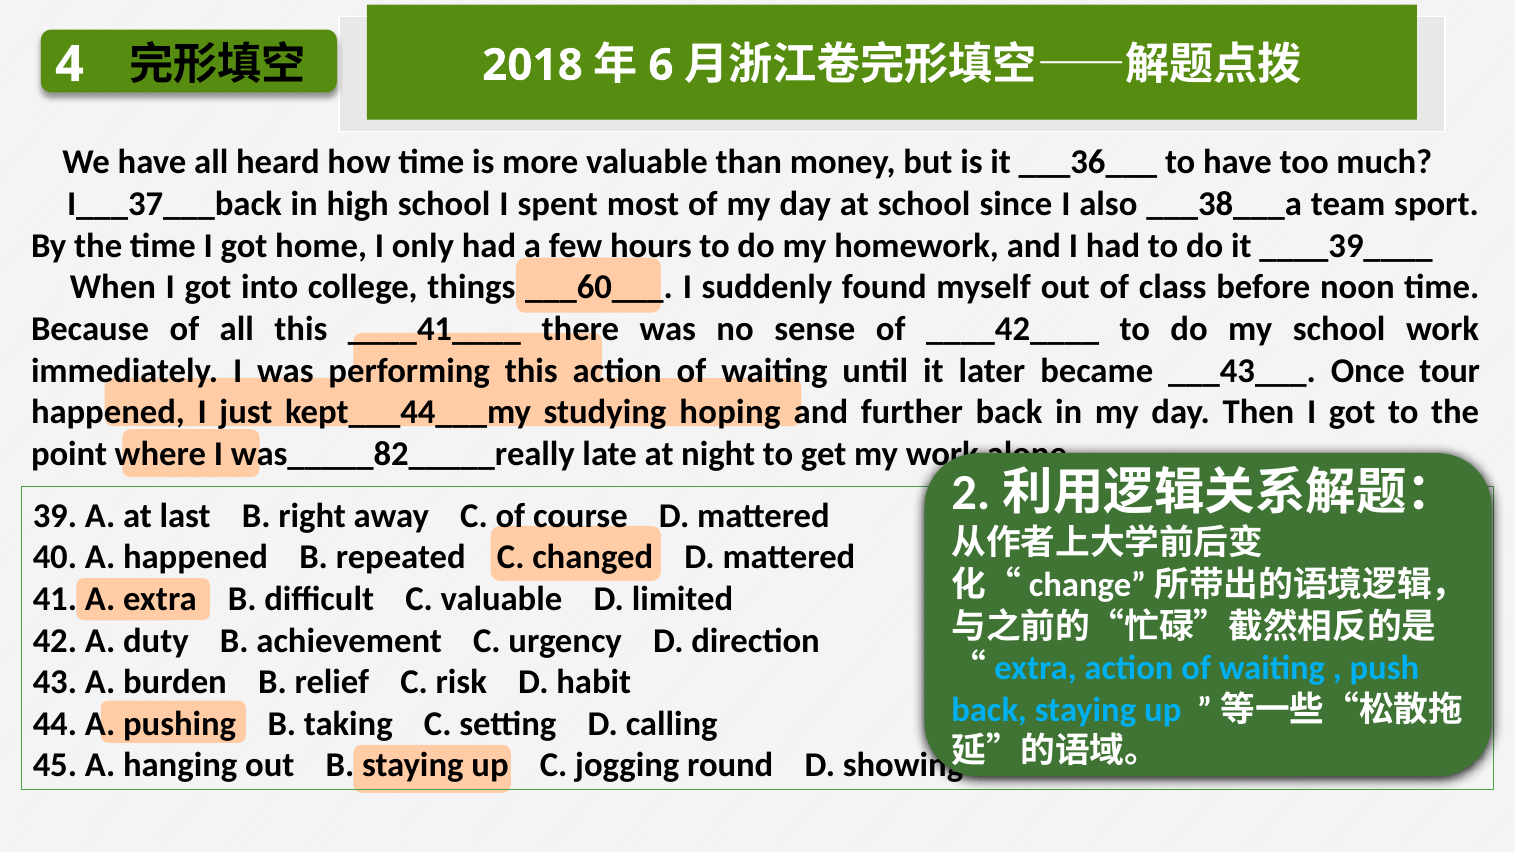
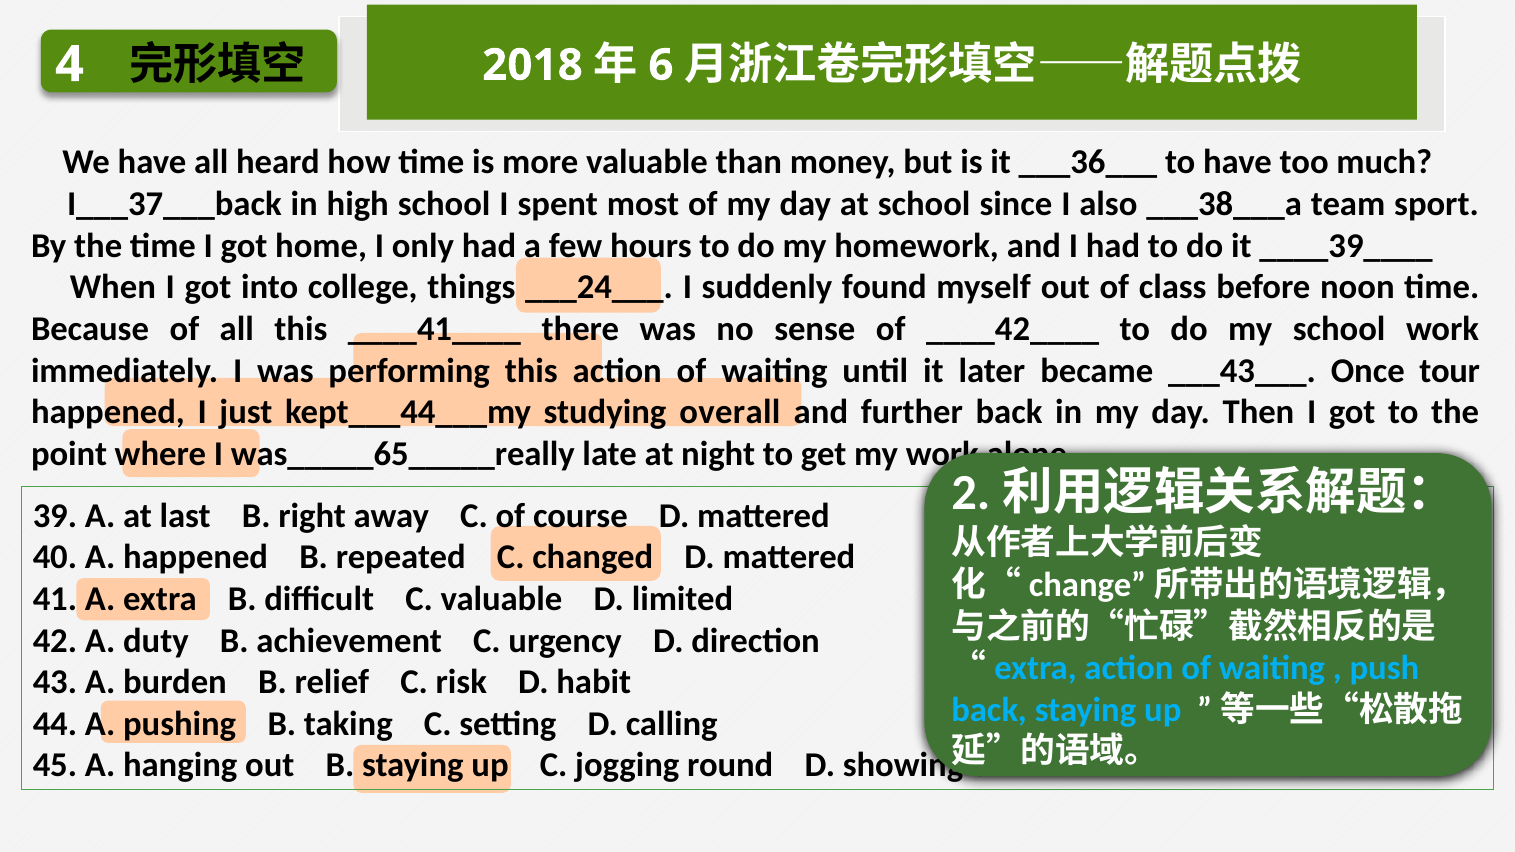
___60___: ___60___ -> ___24___
hoping: hoping -> overall
was_____82_____really: was_____82_____really -> was_____65_____really
